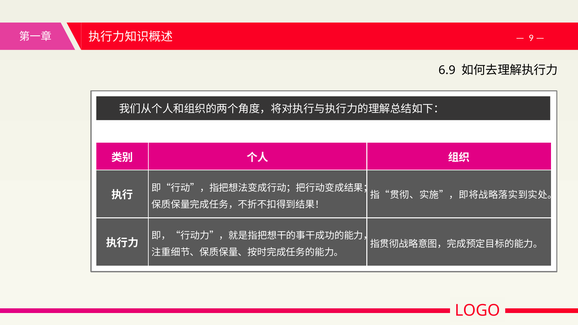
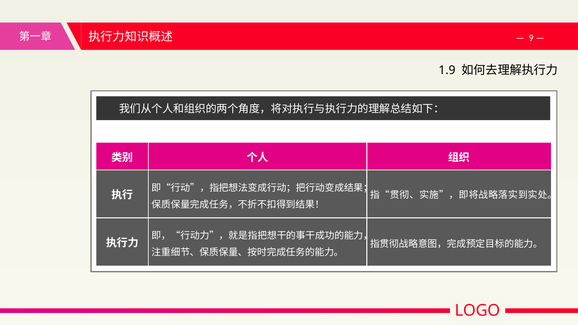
6.9: 6.9 -> 1.9
